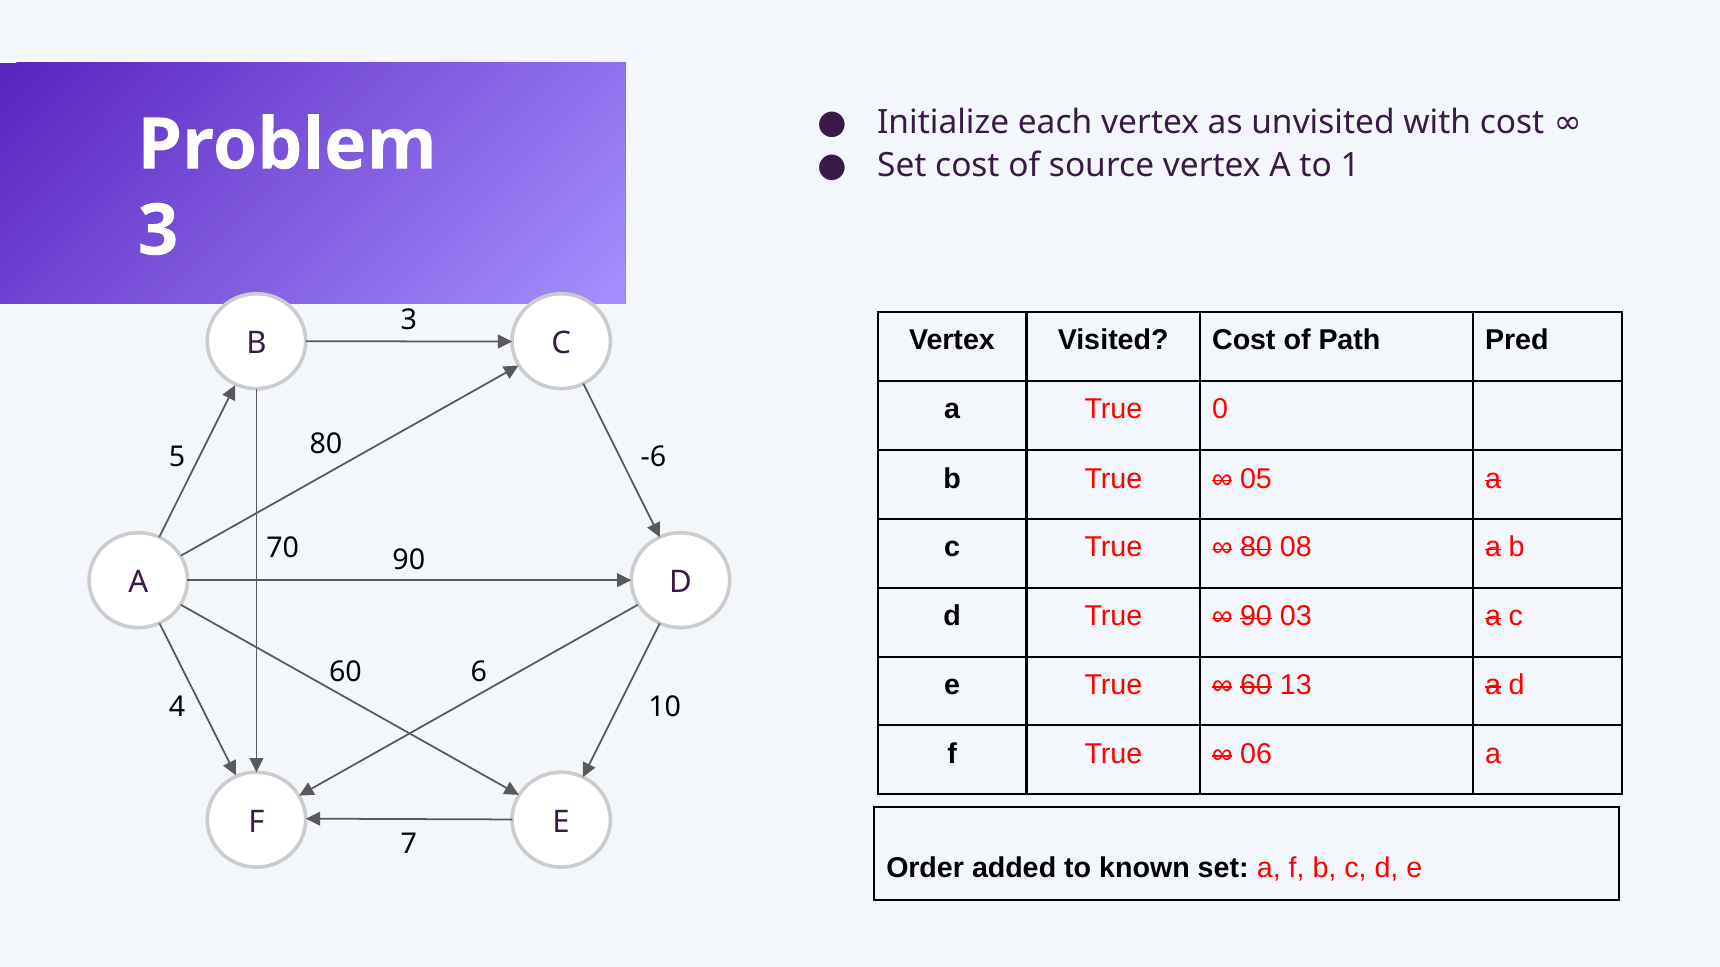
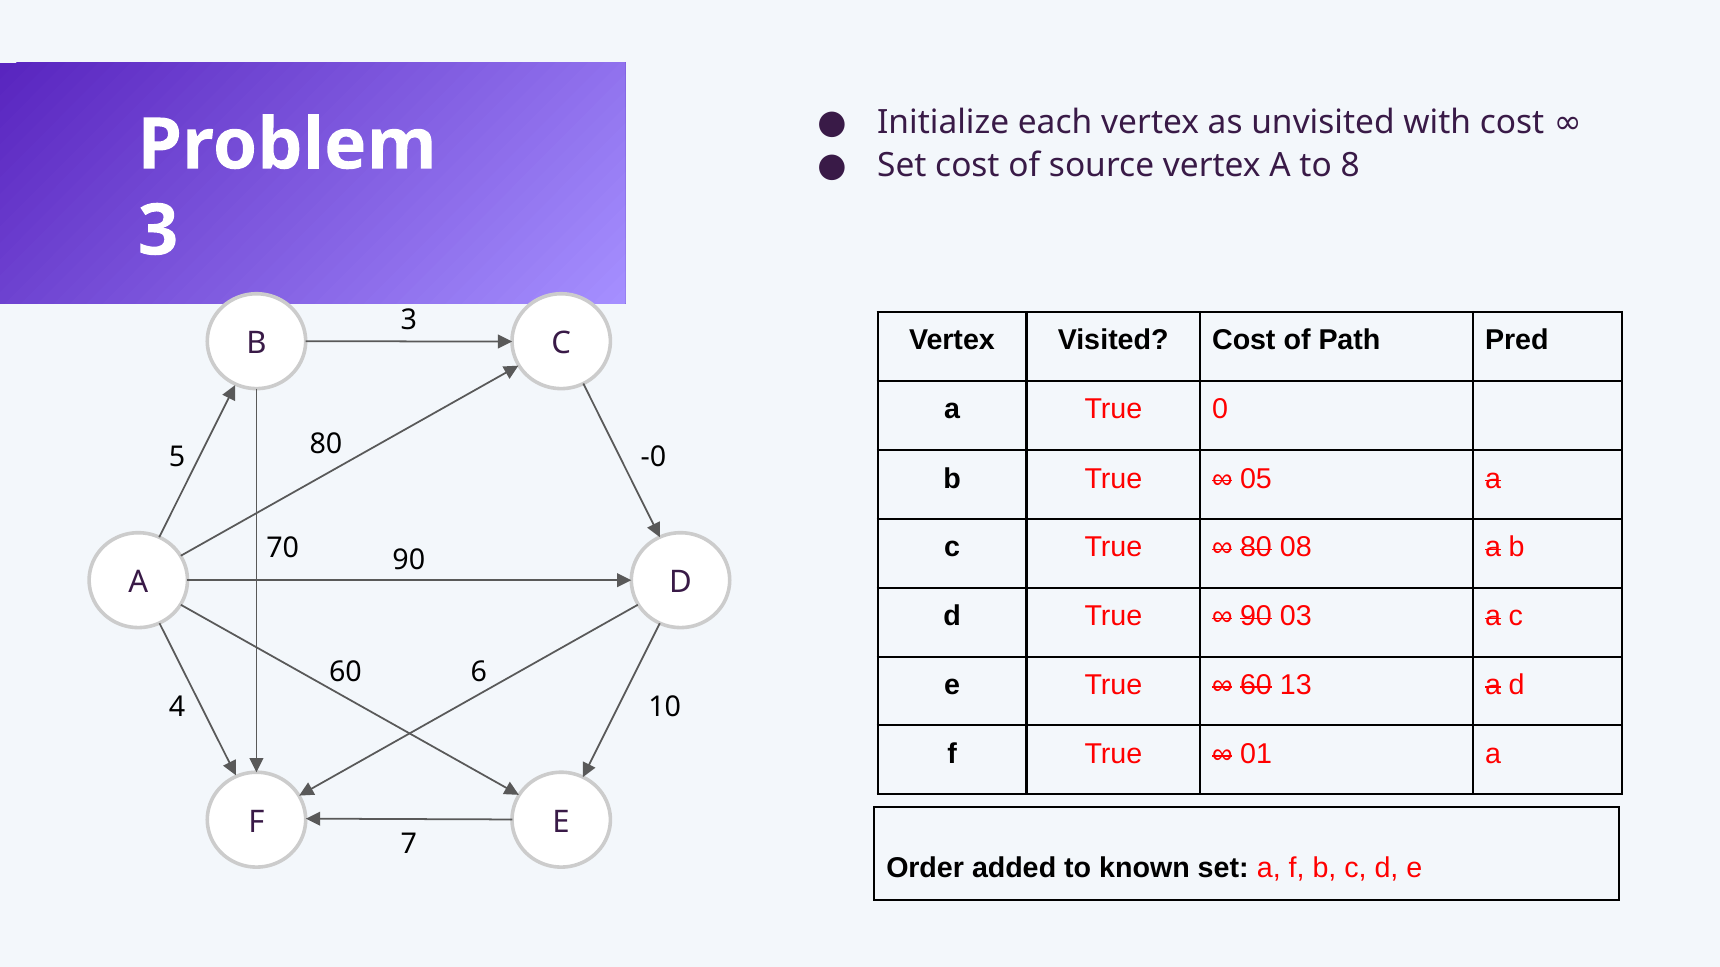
1: 1 -> 8
-6: -6 -> -0
06: 06 -> 01
